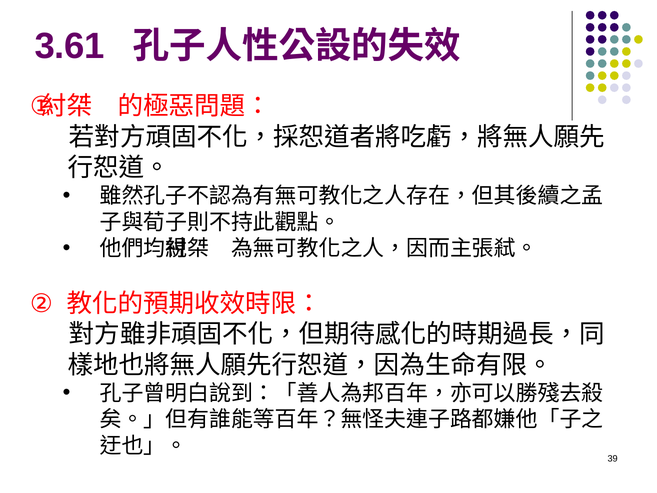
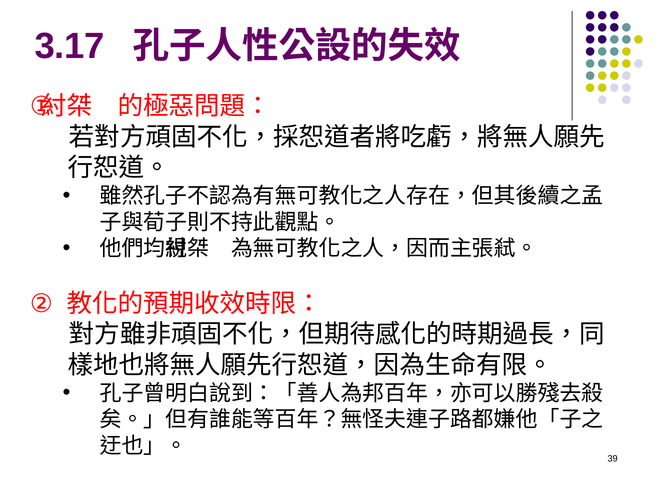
3.61: 3.61 -> 3.17
